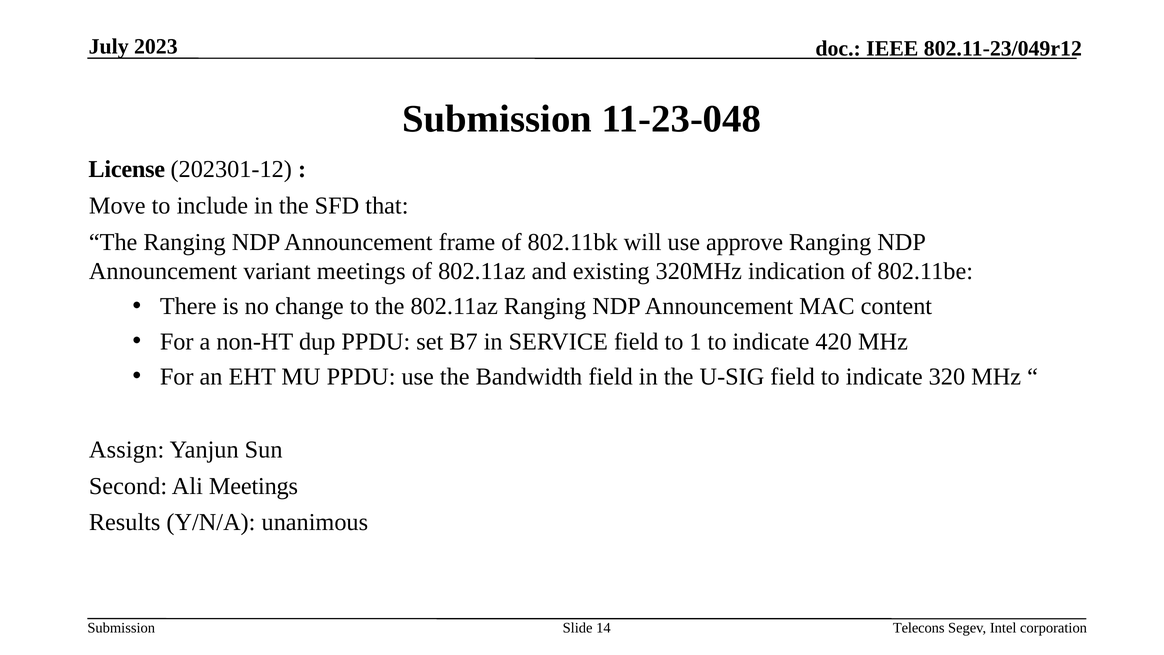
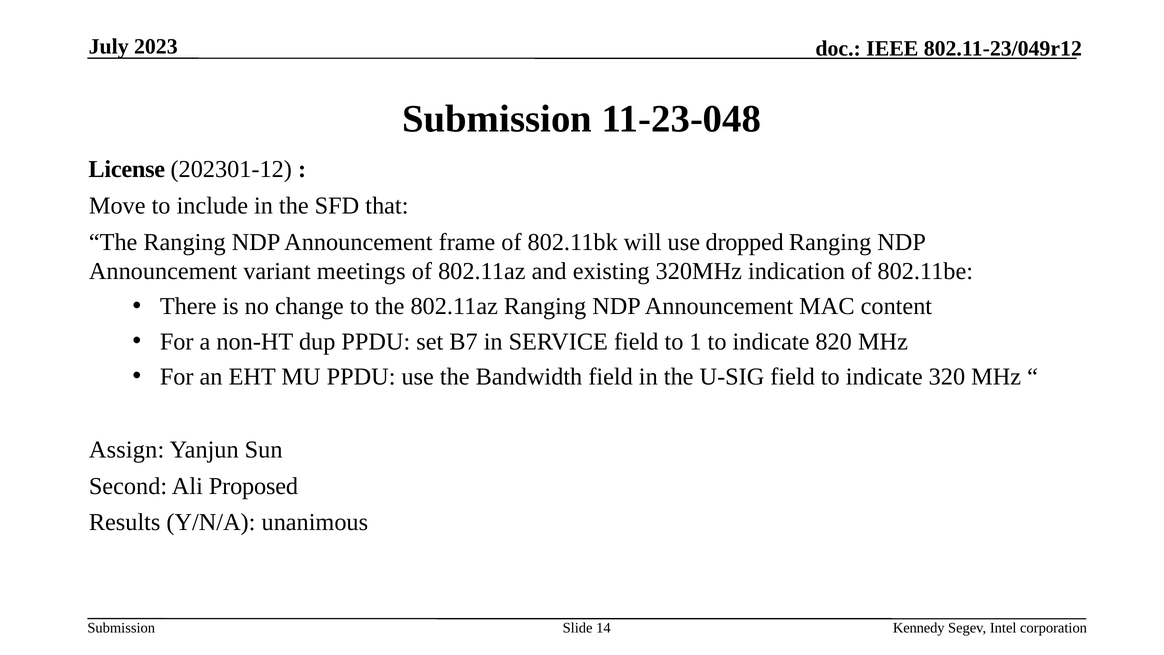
approve: approve -> dropped
420: 420 -> 820
Ali Meetings: Meetings -> Proposed
Telecons: Telecons -> Kennedy
